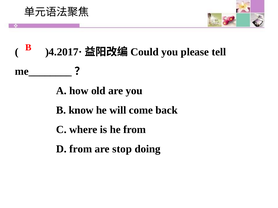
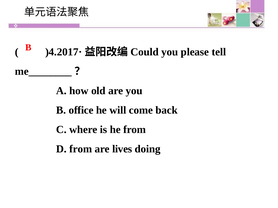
know: know -> office
stop: stop -> lives
